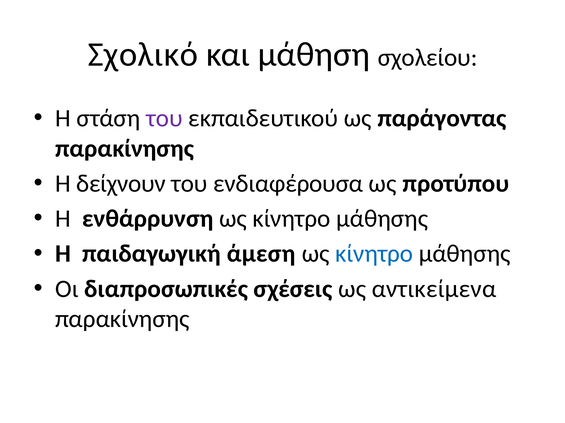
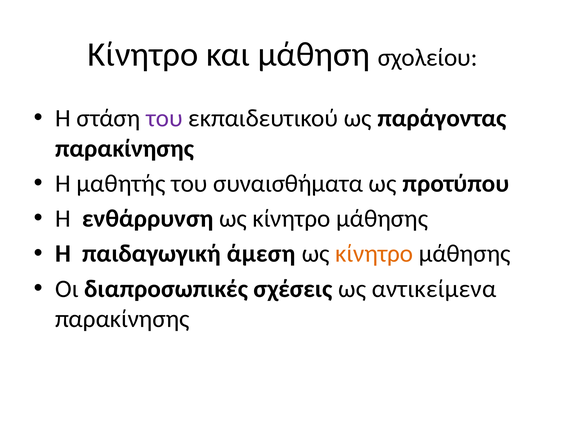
Σχολικό at (143, 55): Σχολικό -> Κίνητρο
δείχνουν: δείχνουν -> μαθητής
ενδιαφέρουσα: ενδιαφέρουσα -> συναισθήματα
κίνητρο at (374, 254) colour: blue -> orange
